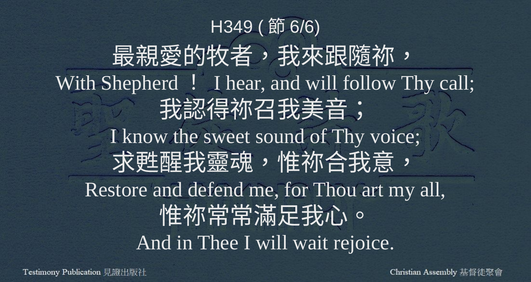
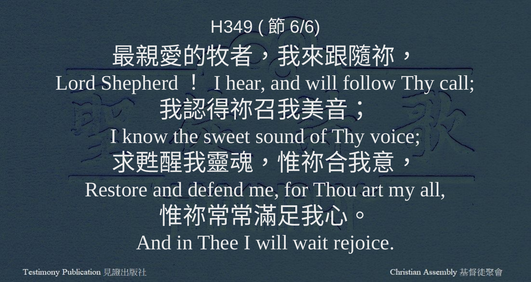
With: With -> Lord
